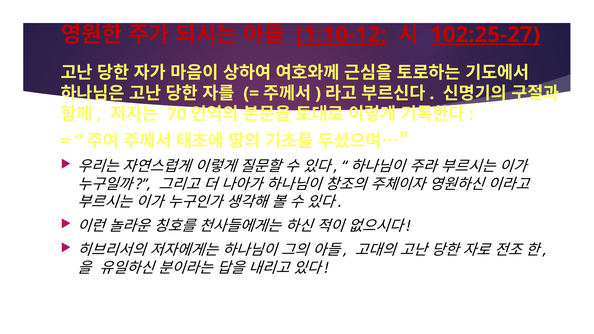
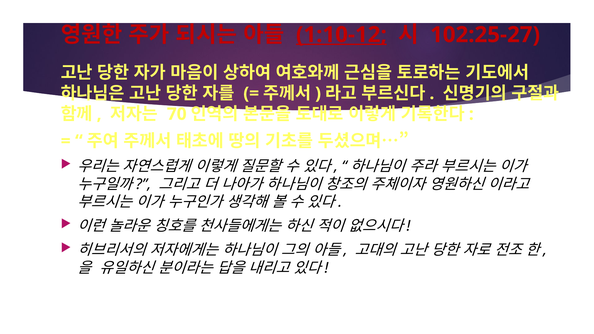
102:25-27 underline: present -> none
